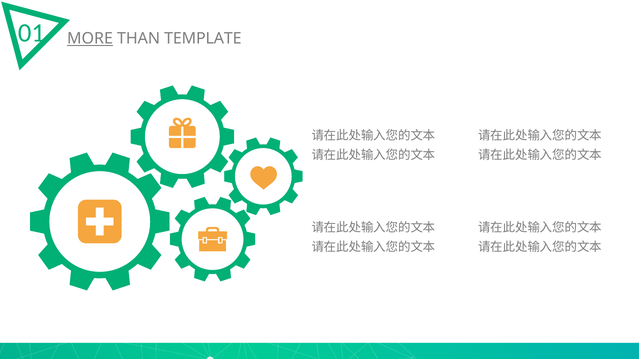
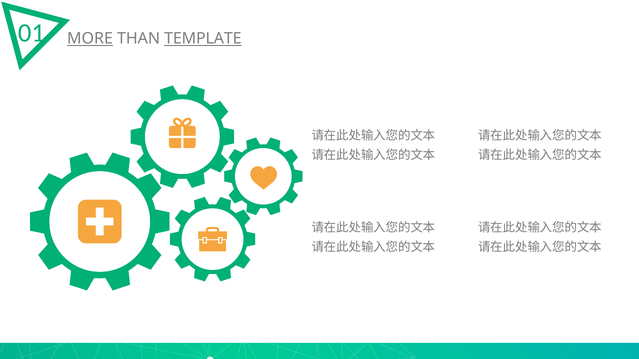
TEMPLATE underline: none -> present
